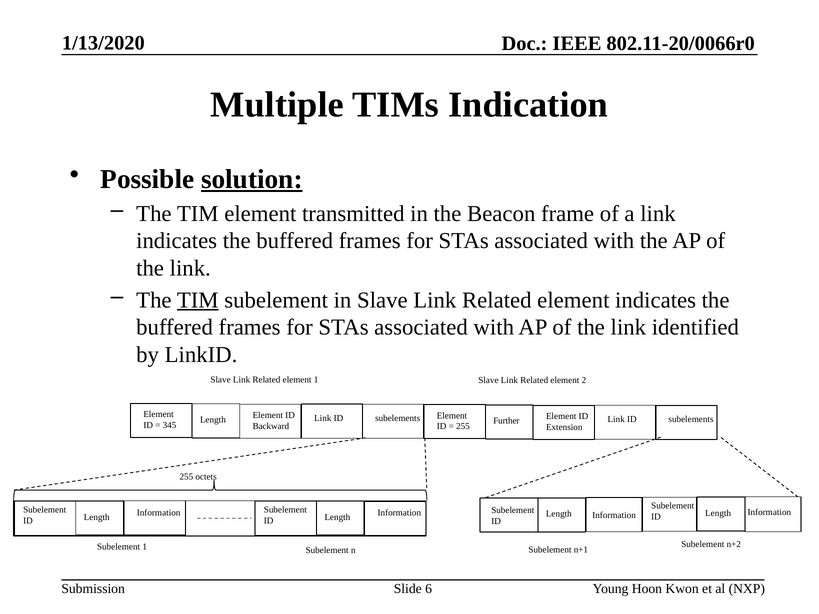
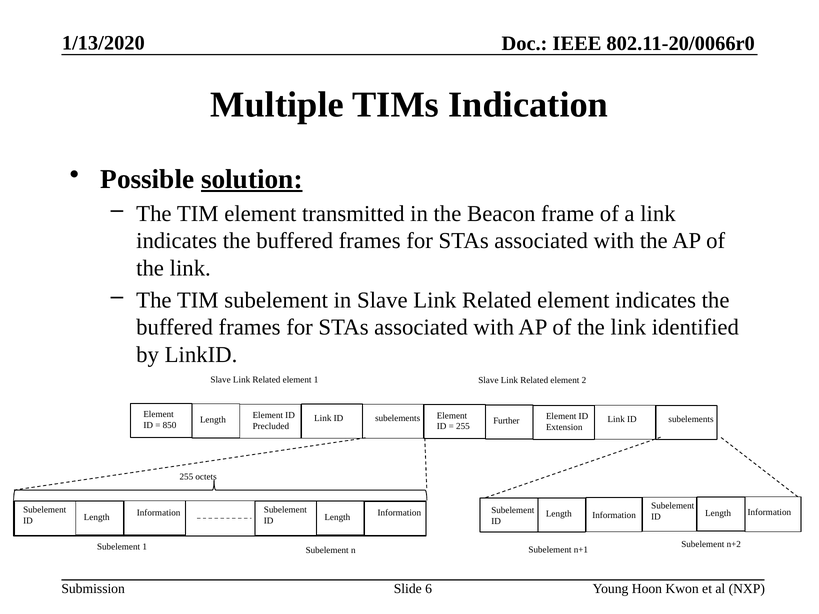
TIM at (198, 300) underline: present -> none
345: 345 -> 850
Backward: Backward -> Precluded
